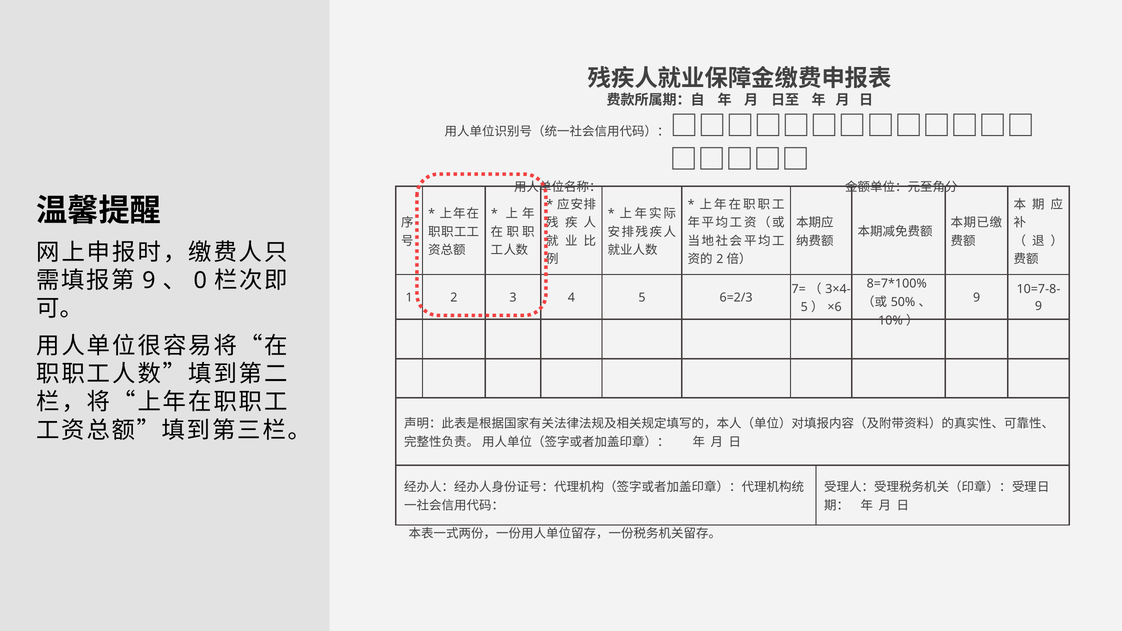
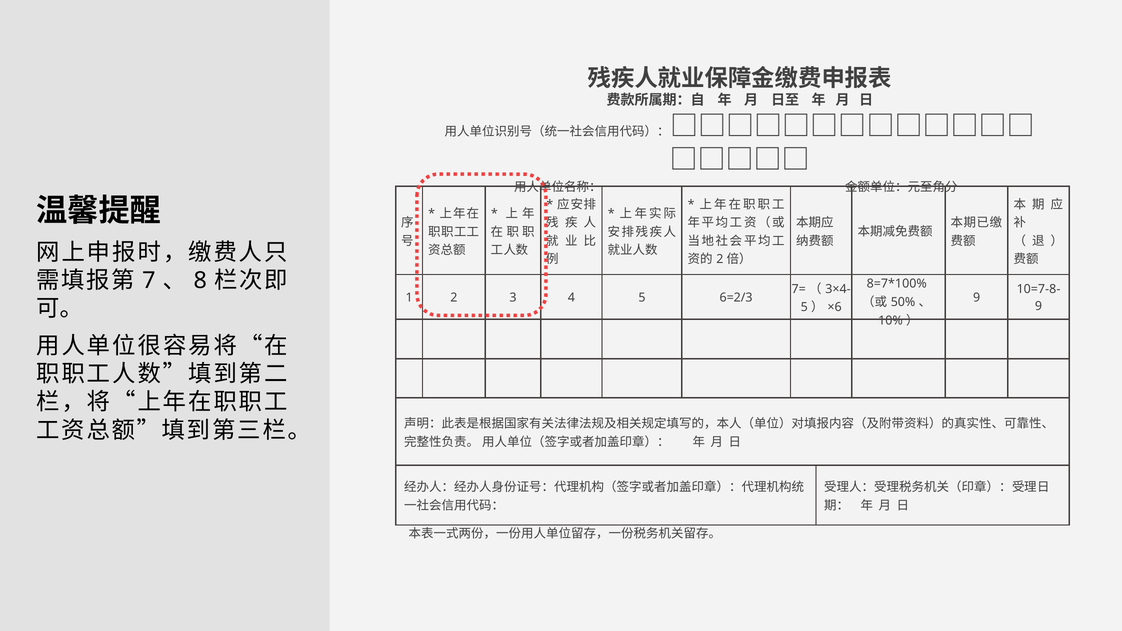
9 at (149, 281): 9 -> 7
0: 0 -> 8
